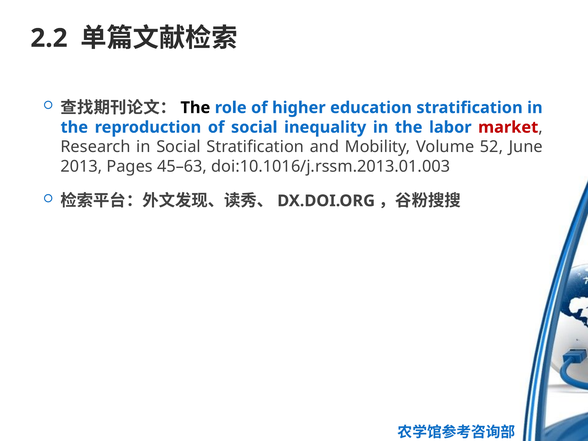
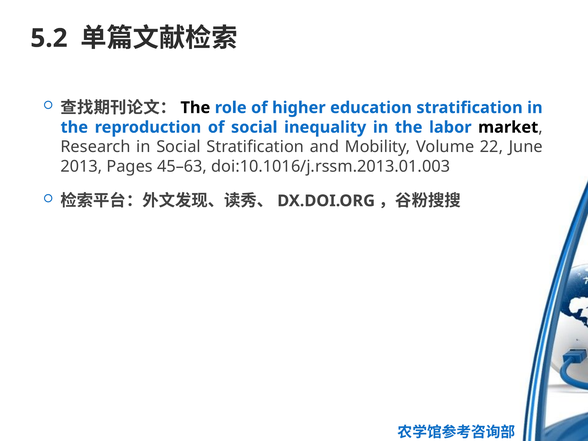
2.2: 2.2 -> 5.2
market colour: red -> black
52: 52 -> 22
